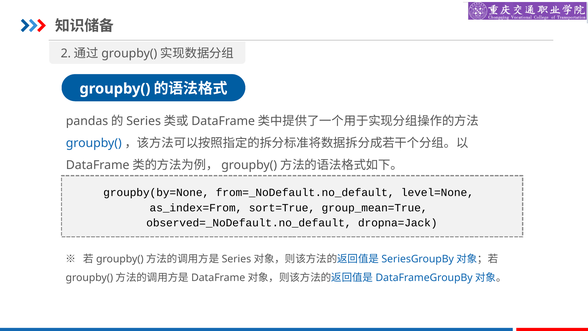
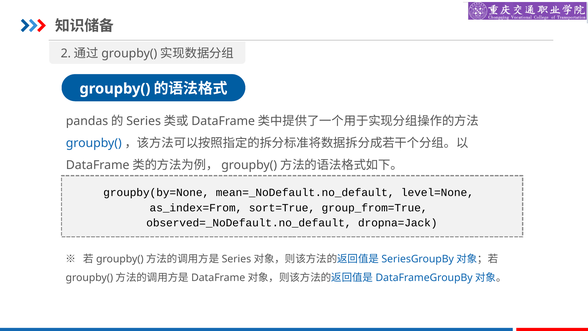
from=_NoDefault.no_default: from=_NoDefault.no_default -> mean=_NoDefault.no_default
group_mean=True: group_mean=True -> group_from=True
